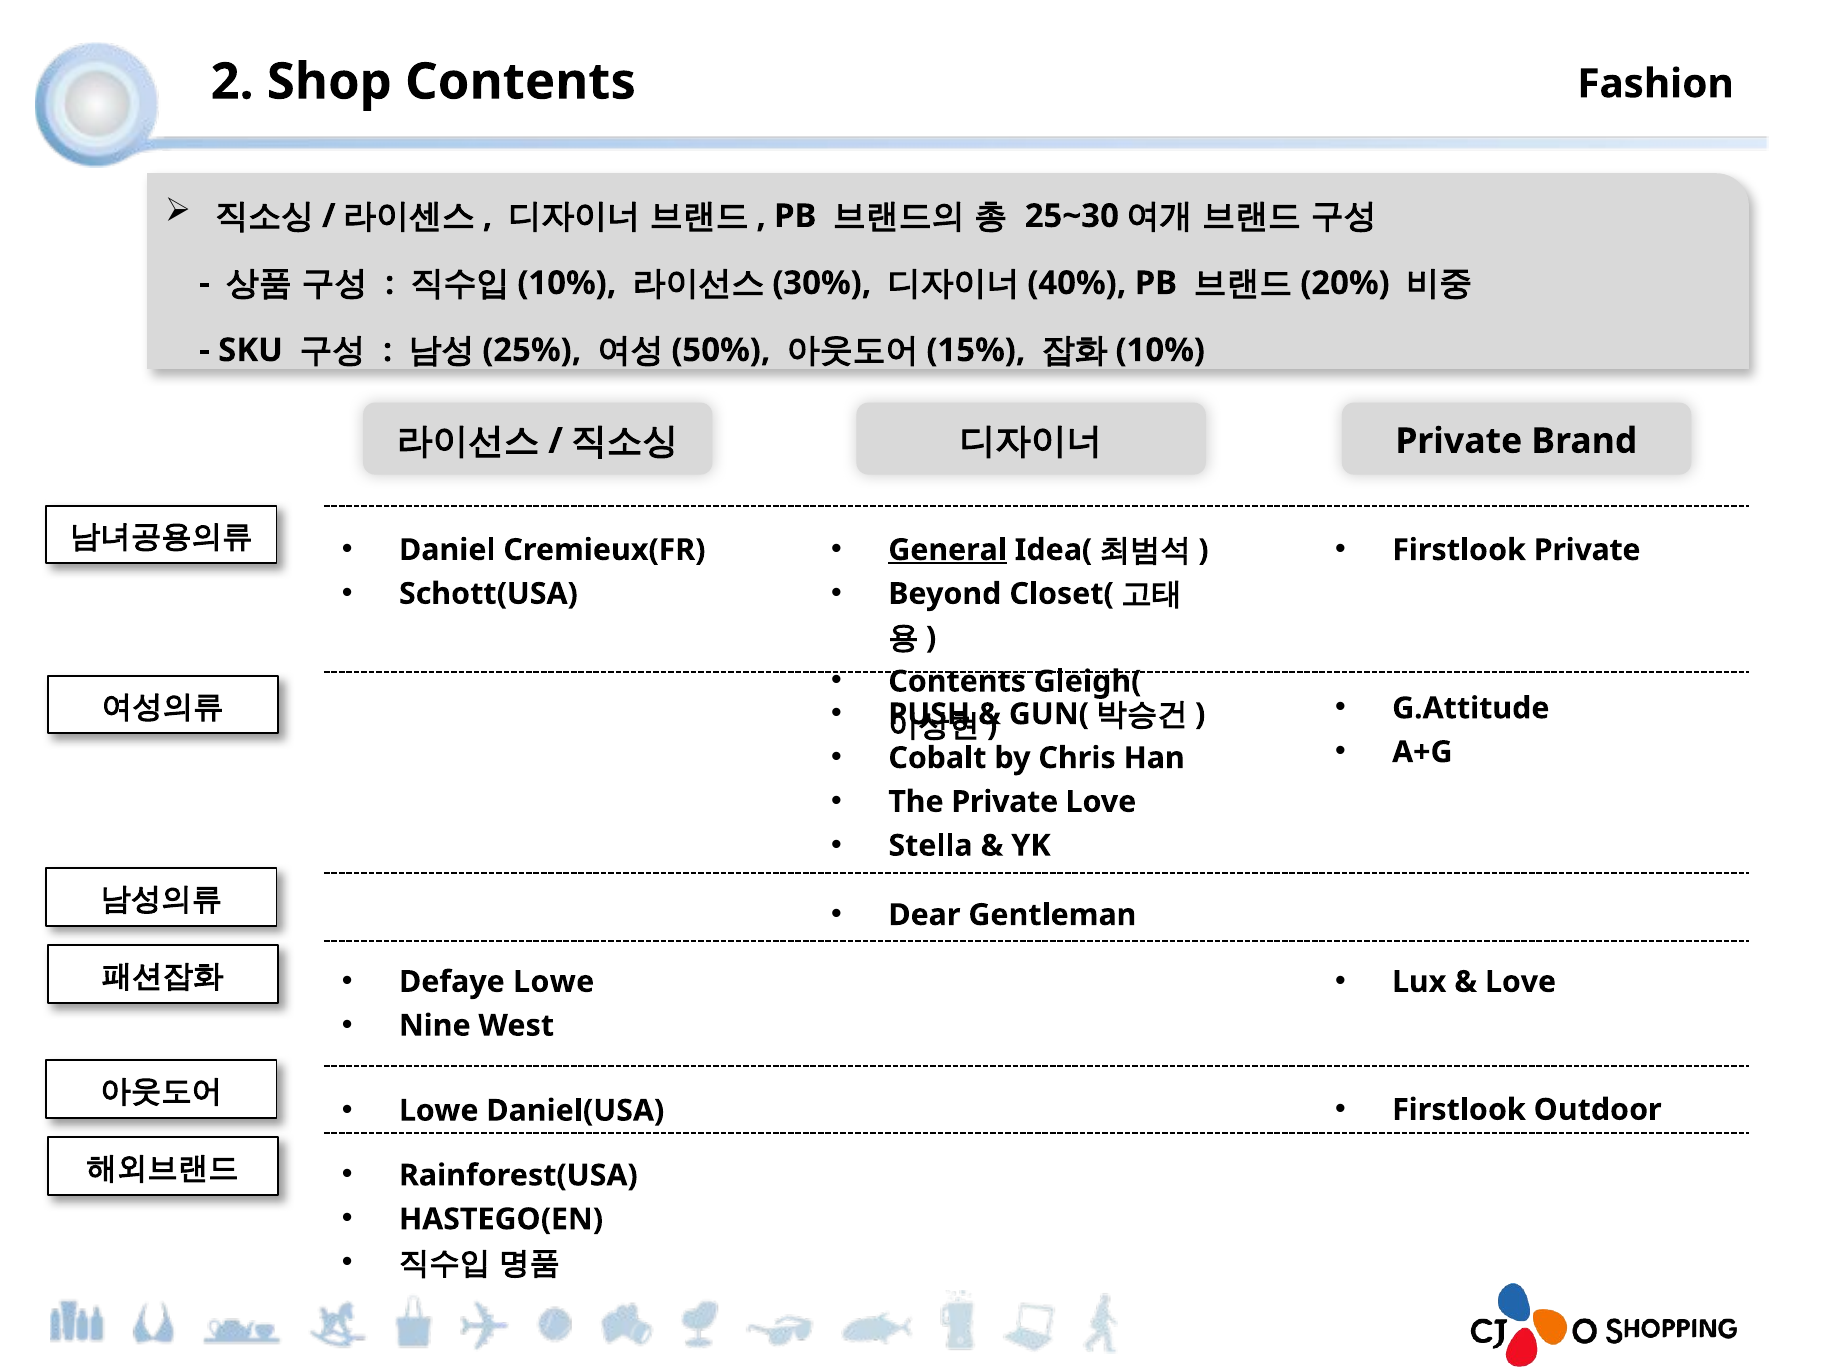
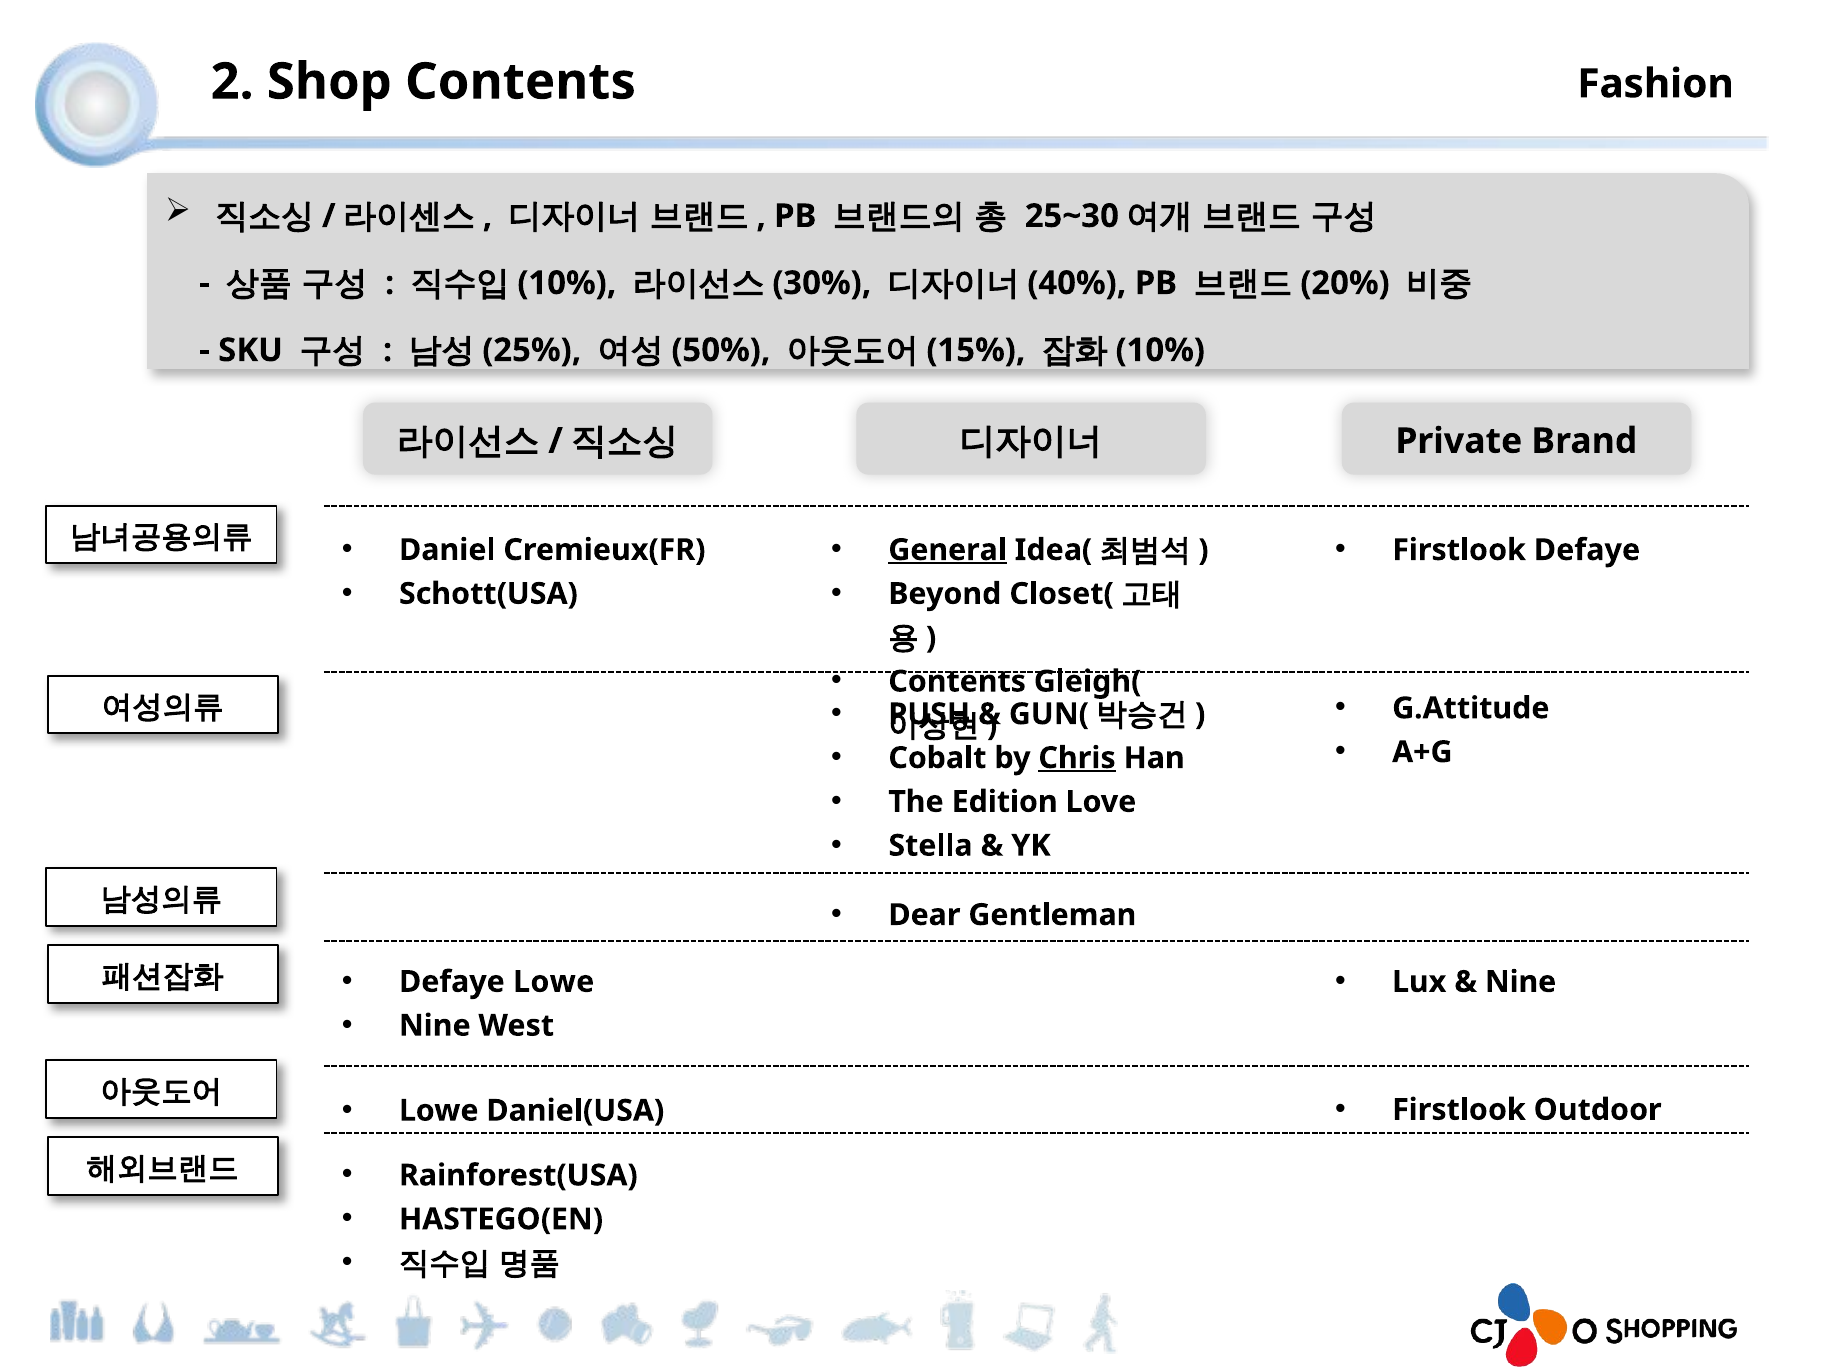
Firstlook Private: Private -> Defaye
Chris underline: none -> present
The Private: Private -> Edition
Love at (1521, 982): Love -> Nine
